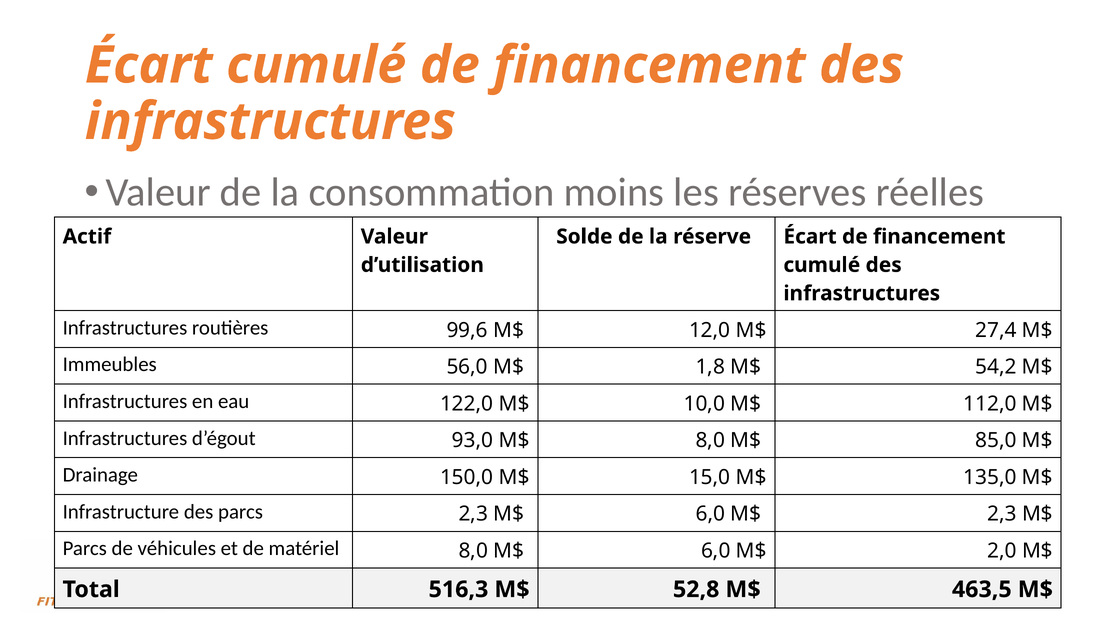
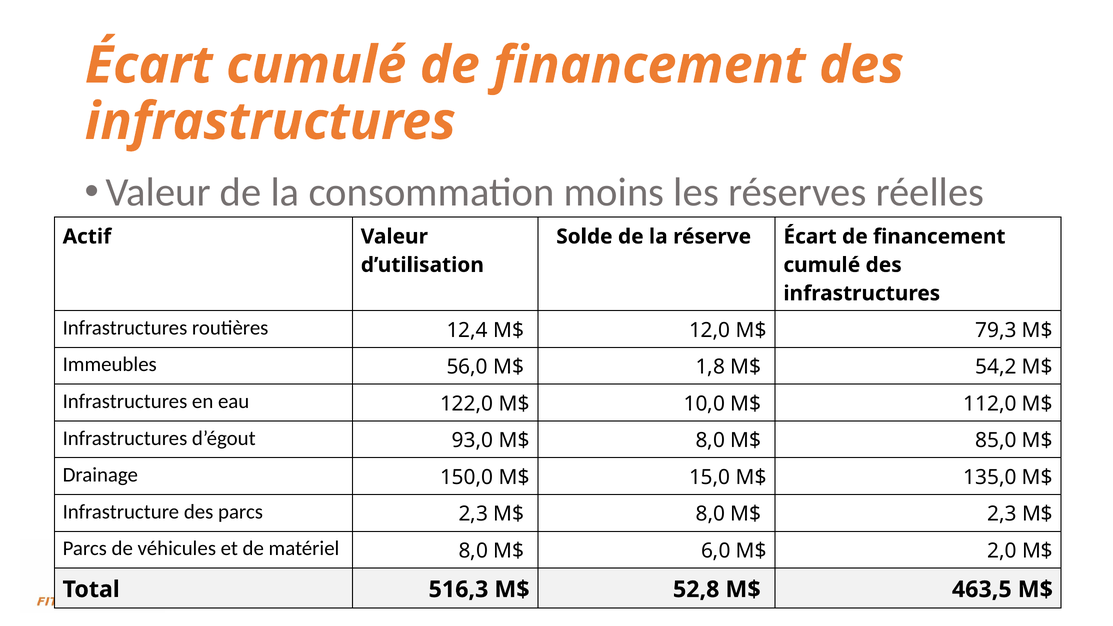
99,6: 99,6 -> 12,4
27,4: 27,4 -> 79,3
2,3 M$ 6,0: 6,0 -> 8,0
